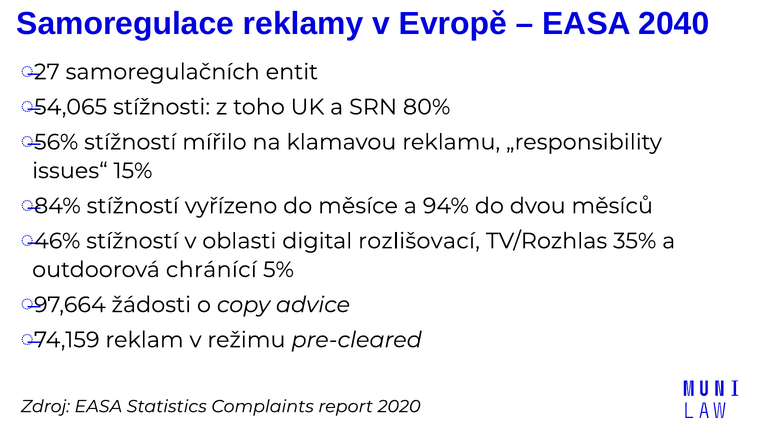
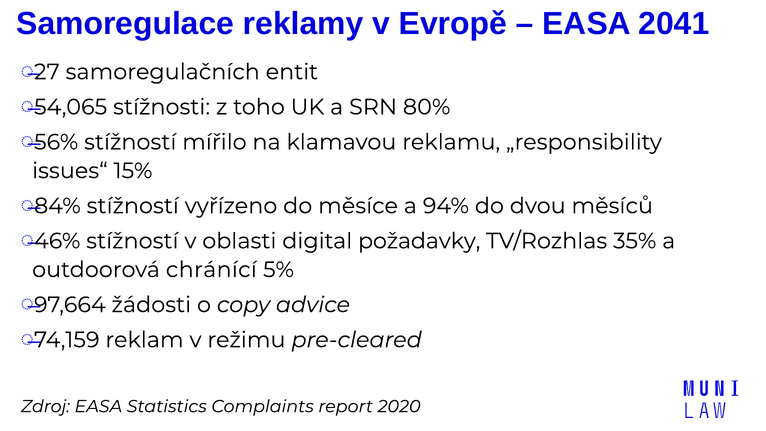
2040: 2040 -> 2041
rozlišovací: rozlišovací -> požadavky
